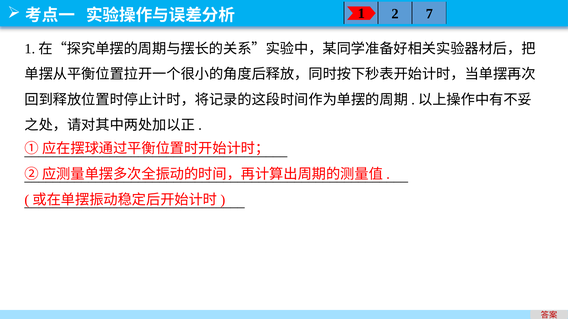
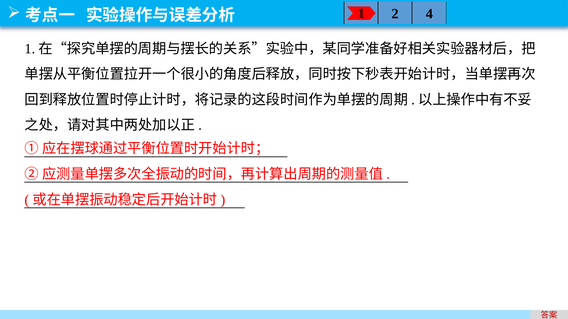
7: 7 -> 4
